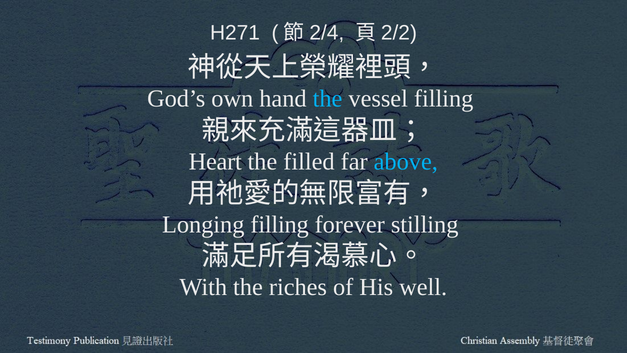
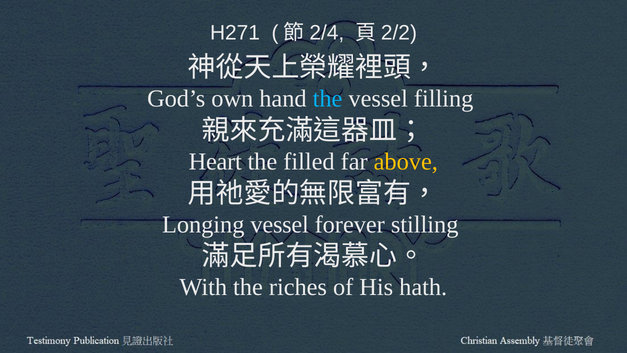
above colour: light blue -> yellow
Longing filling: filling -> vessel
well: well -> hath
